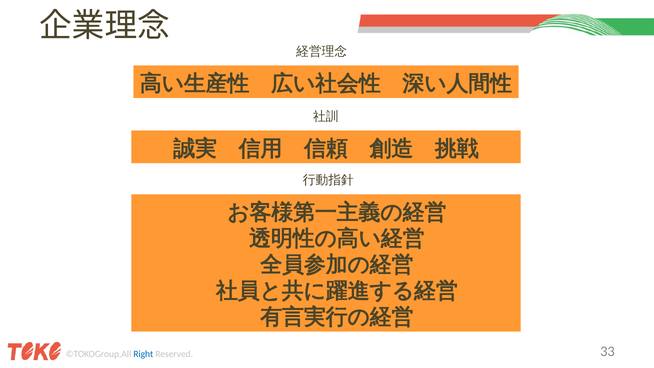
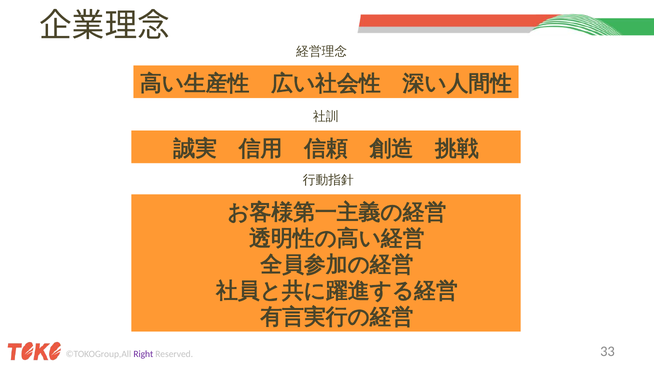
Right colour: blue -> purple
